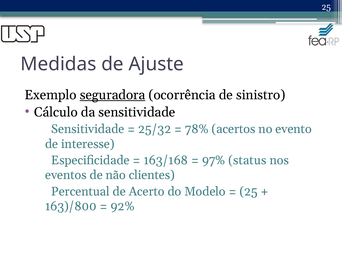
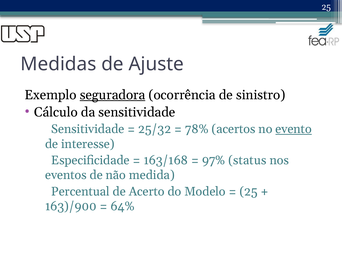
evento underline: none -> present
clientes: clientes -> medida
163)/800: 163)/800 -> 163)/900
92%: 92% -> 64%
